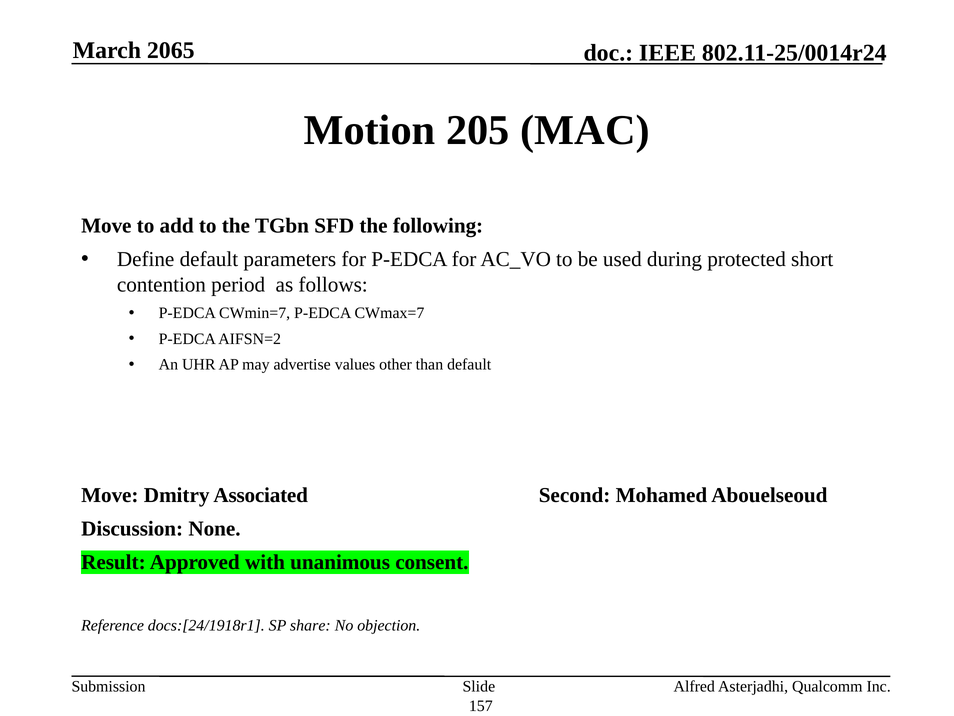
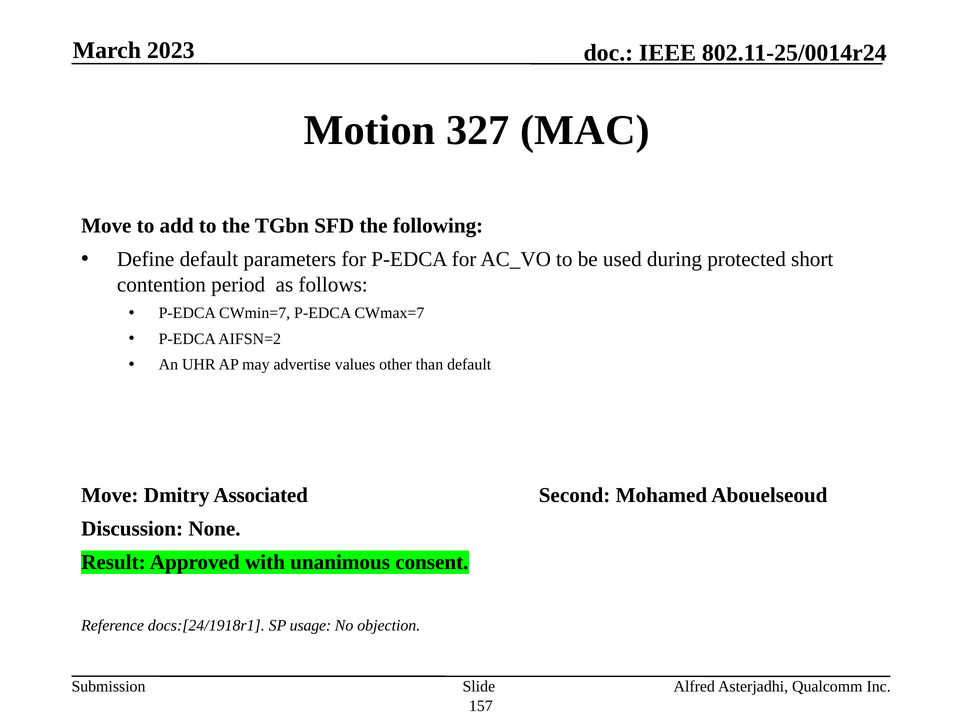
2065: 2065 -> 2023
205: 205 -> 327
share: share -> usage
